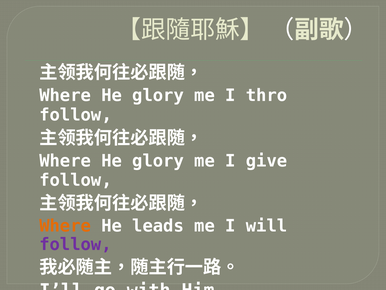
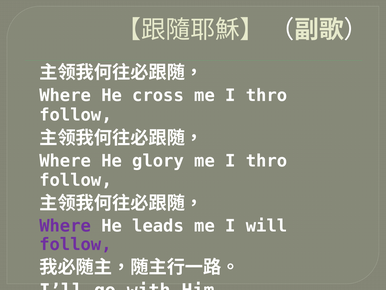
glory at (158, 95): glory -> cross
give at (267, 161): give -> thro
Where at (65, 226) colour: orange -> purple
